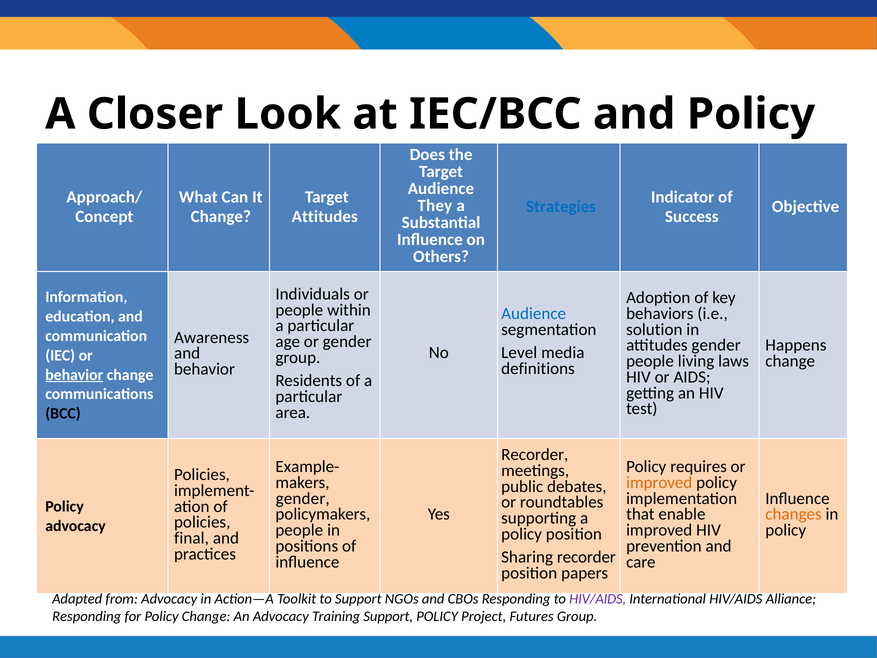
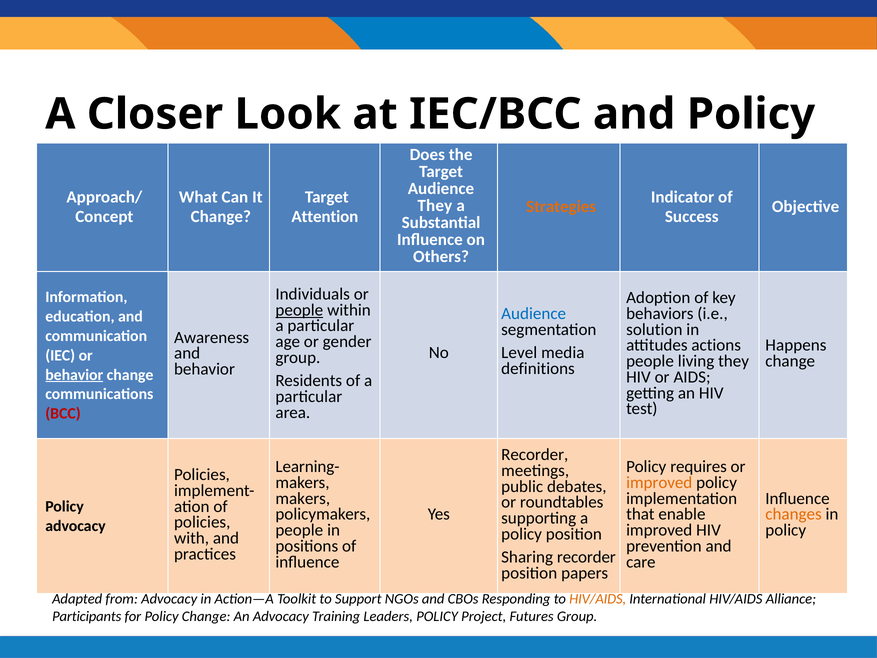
Strategies colour: blue -> orange
Attitudes at (325, 217): Attitudes -> Attention
people at (299, 310) underline: none -> present
attitudes gender: gender -> actions
living laws: laws -> they
BCC colour: black -> red
Example-: Example- -> Learning-
gender at (303, 498): gender -> makers
final: final -> with
HIV/AIDS at (598, 599) colour: purple -> orange
Responding at (87, 616): Responding -> Participants
Training Support: Support -> Leaders
